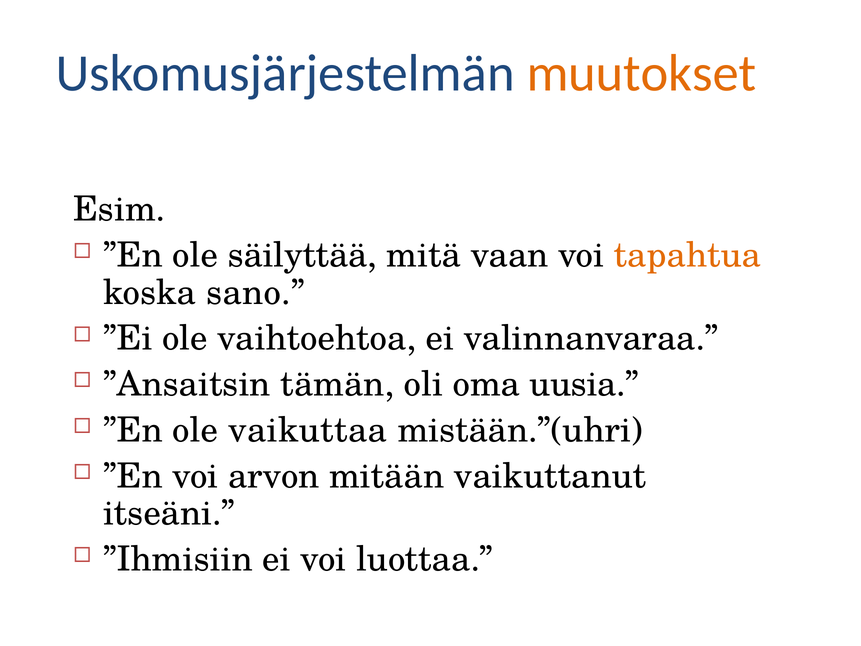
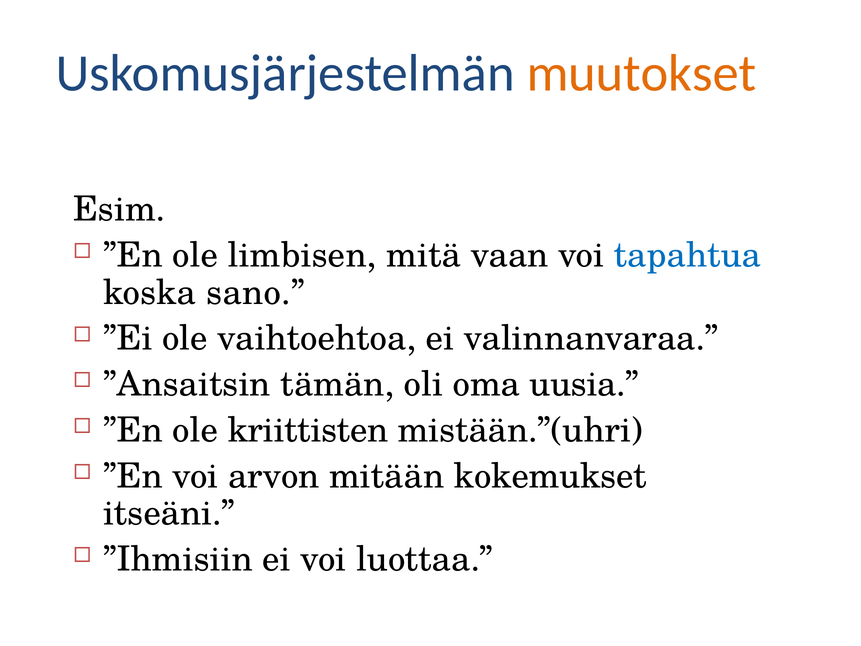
säilyttää: säilyttää -> limbisen
tapahtua colour: orange -> blue
vaikuttaa: vaikuttaa -> kriittisten
vaikuttanut: vaikuttanut -> kokemukset
